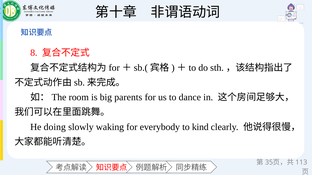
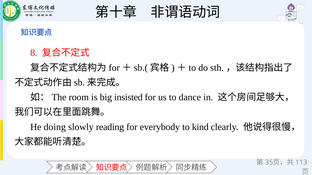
parents: parents -> insisted
waking: waking -> reading
